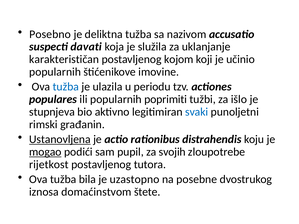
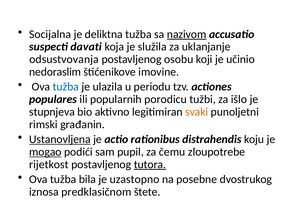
Posebno: Posebno -> Socijalna
nazivom underline: none -> present
karakterističan: karakterističan -> odsustvovanja
kojom: kojom -> osobu
popularnih at (55, 72): popularnih -> nedoraslim
poprimiti: poprimiti -> porodicu
svaki colour: blue -> orange
svojih: svojih -> čemu
tutora underline: none -> present
domaćinstvom: domaćinstvom -> predklasičnom
